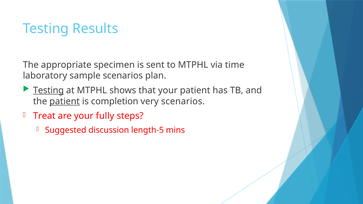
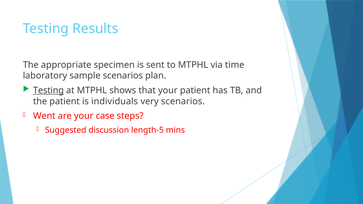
patient at (65, 101) underline: present -> none
completion: completion -> individuals
Treat: Treat -> Went
fully: fully -> case
